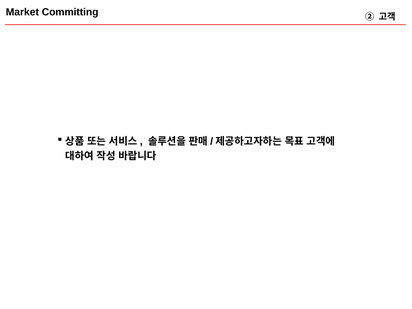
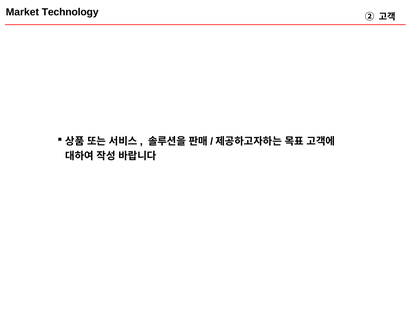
Committing: Committing -> Technology
